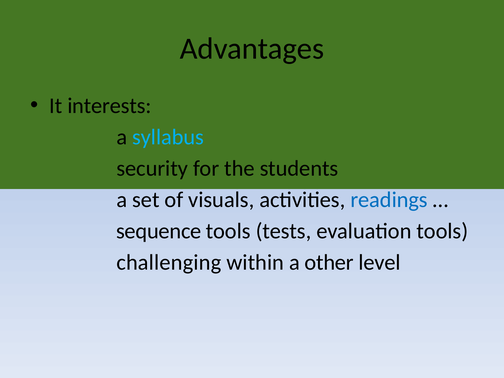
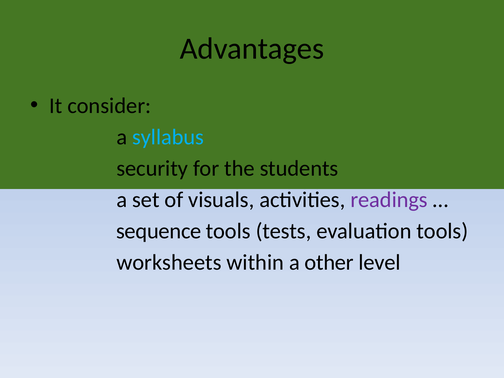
interests: interests -> consider
readings colour: blue -> purple
challenging: challenging -> worksheets
